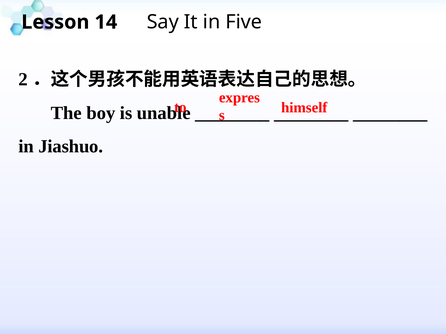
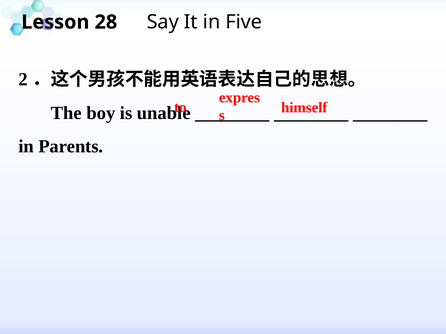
14: 14 -> 28
Jiashuo: Jiashuo -> Parents
